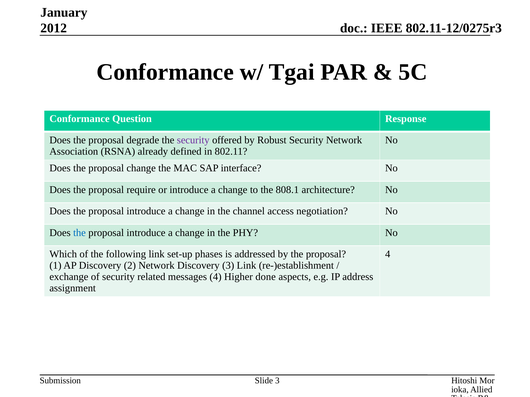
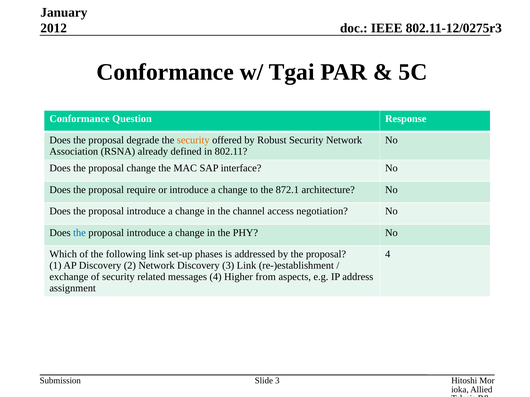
security at (193, 140) colour: purple -> orange
808.1: 808.1 -> 872.1
done: done -> from
